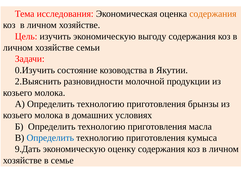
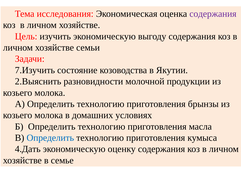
содержания at (213, 14) colour: orange -> purple
0.Изучить: 0.Изучить -> 7.Изучить
9.Дать: 9.Дать -> 4.Дать
